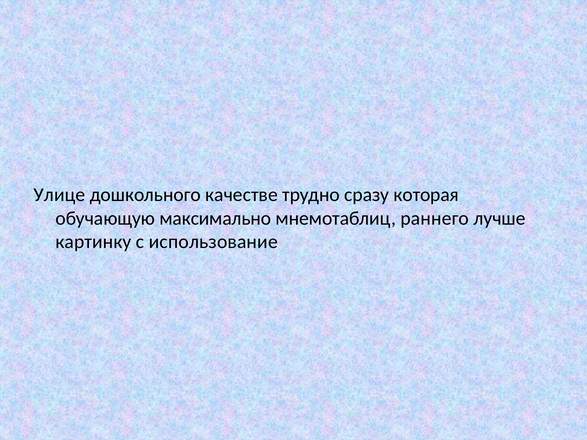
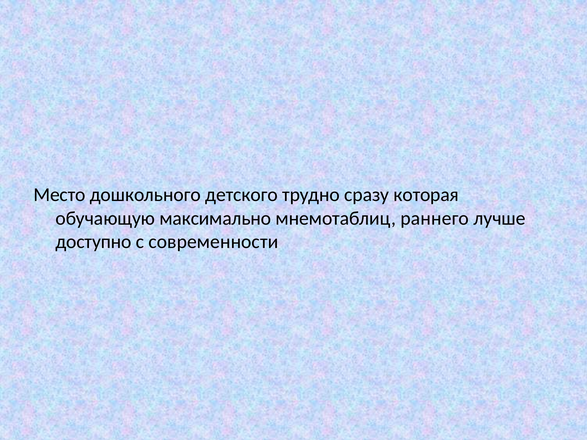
Улице: Улице -> Место
качестве: качестве -> детского
картинку: картинку -> доступно
использование: использование -> современности
